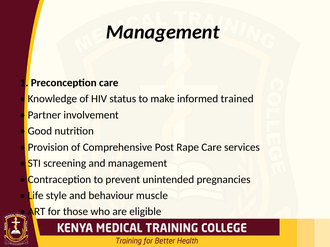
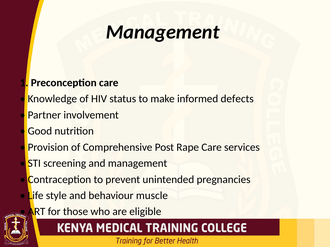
trained: trained -> defects
